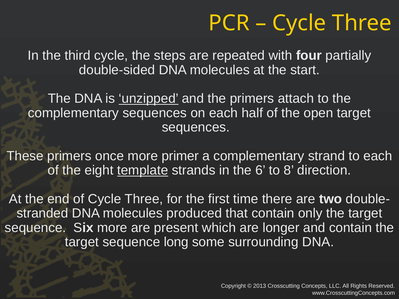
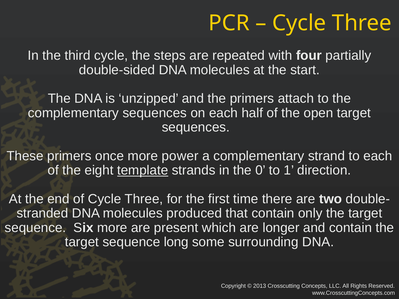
unzipped underline: present -> none
primer: primer -> power
6: 6 -> 0
8: 8 -> 1
